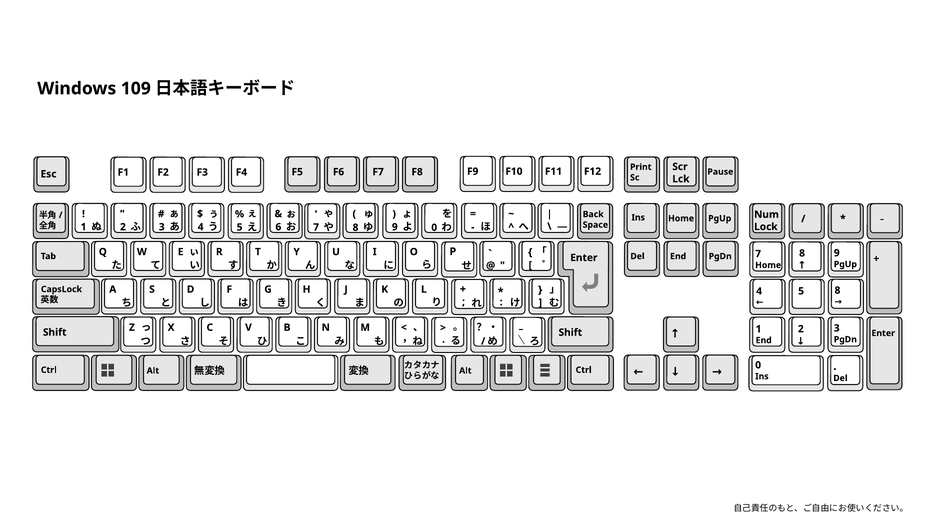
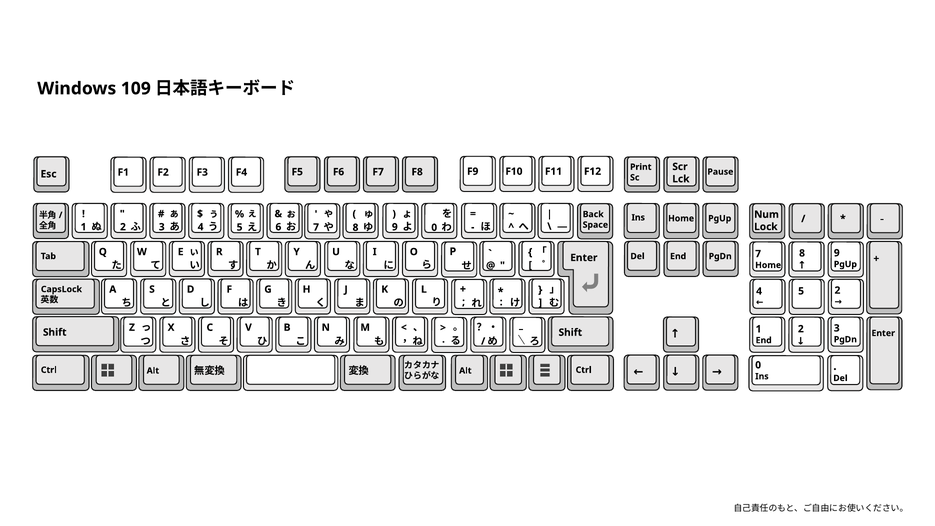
5 8: 8 -> 2
